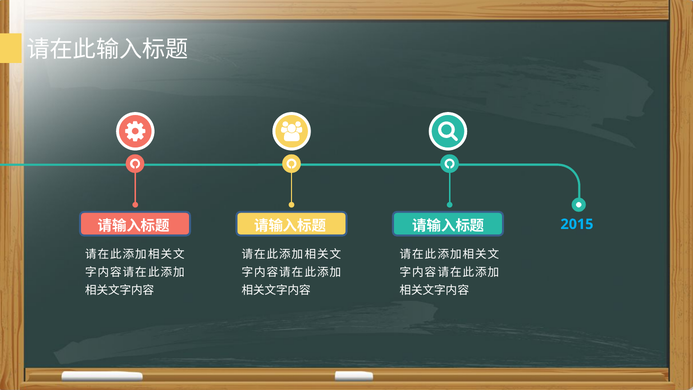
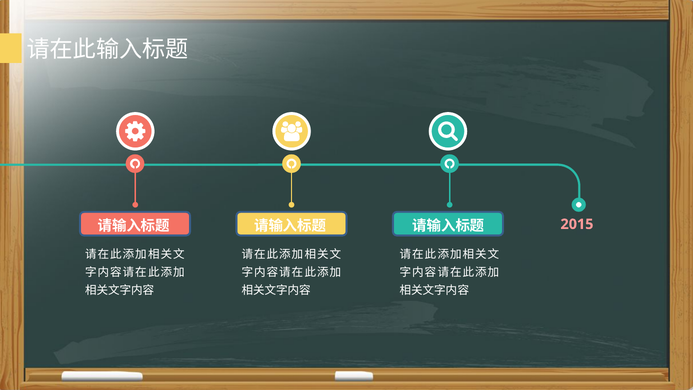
2015 colour: light blue -> pink
